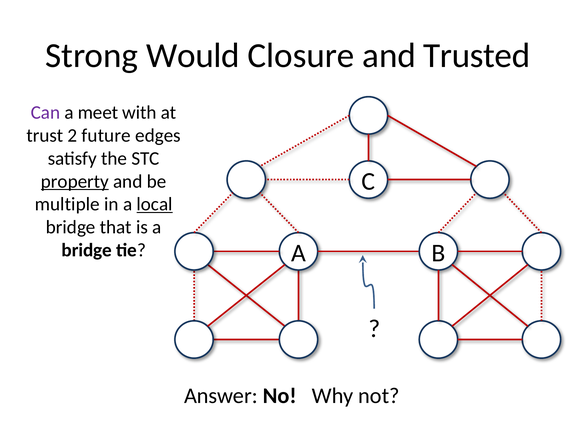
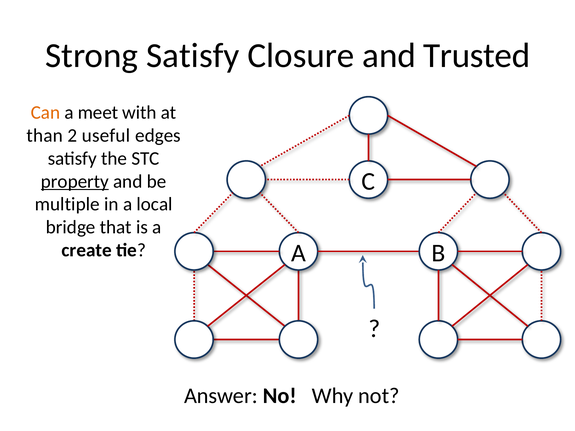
Strong Would: Would -> Satisfy
Can colour: purple -> orange
trust: trust -> than
future: future -> useful
local underline: present -> none
bridge at (87, 250): bridge -> create
